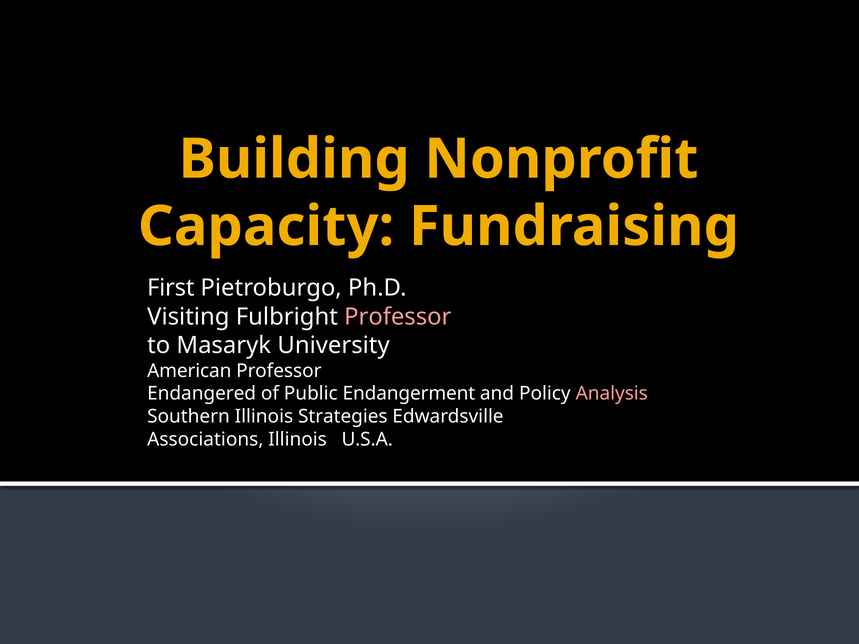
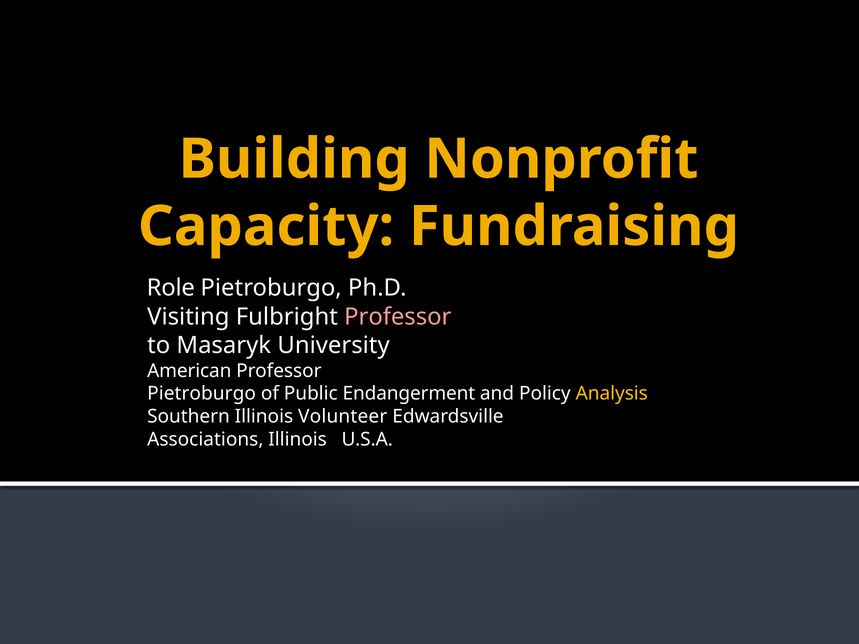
First: First -> Role
Endangered at (202, 394): Endangered -> Pietroburgo
Analysis colour: pink -> yellow
Strategies: Strategies -> Volunteer
